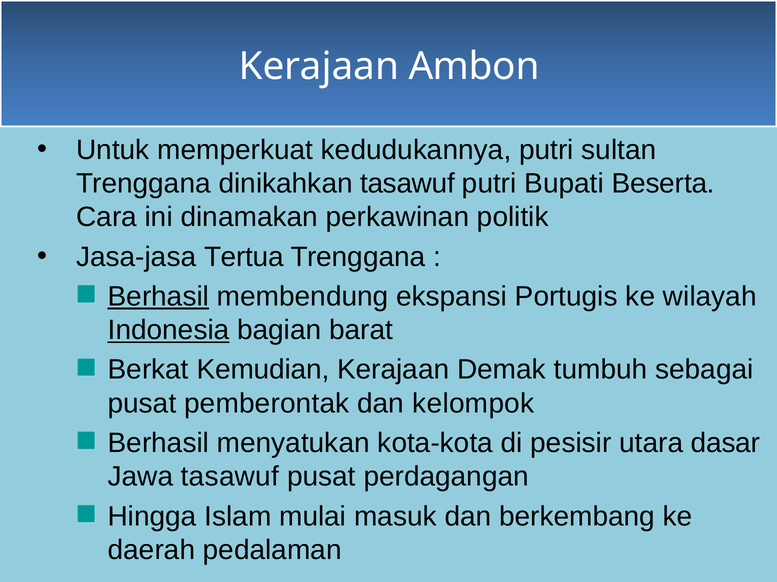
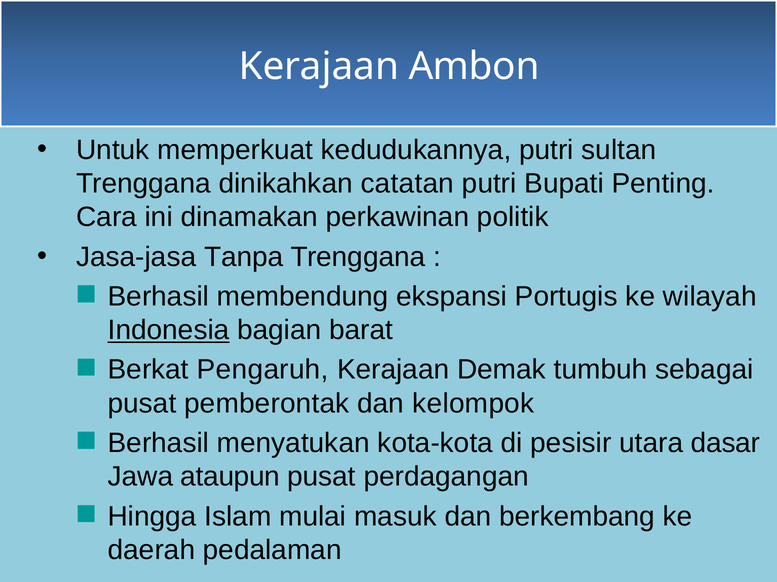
dinikahkan tasawuf: tasawuf -> catatan
Beserta: Beserta -> Penting
Tertua: Tertua -> Tanpa
Berhasil at (158, 297) underline: present -> none
Kemudian: Kemudian -> Pengaruh
Jawa tasawuf: tasawuf -> ataupun
